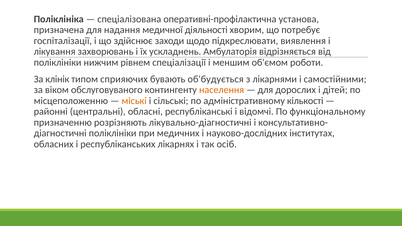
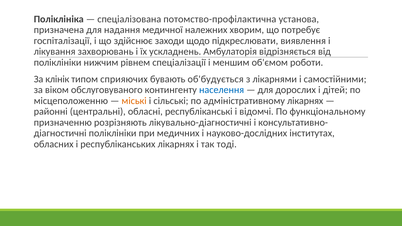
оперативні-профілактична: оперативні-профілактична -> потомство-профілактична
діяльності: діяльності -> належних
населення colour: orange -> blue
адміністративному кількості: кількості -> лікарнях
осіб: осіб -> тоді
